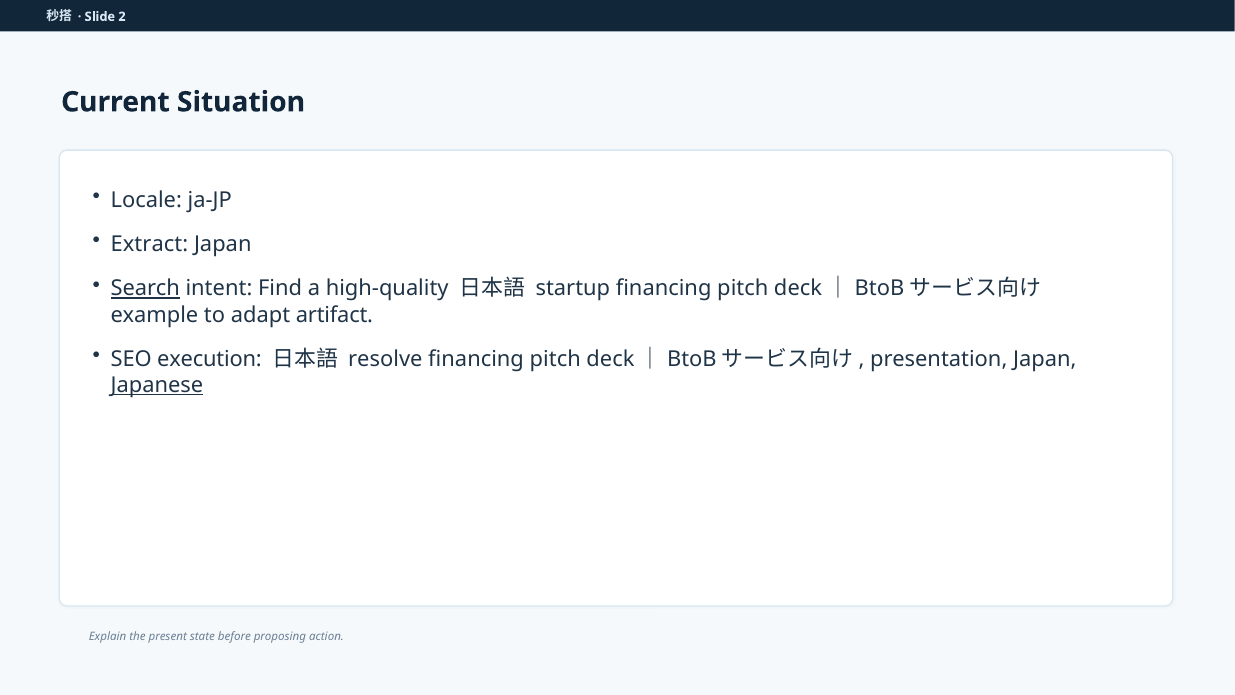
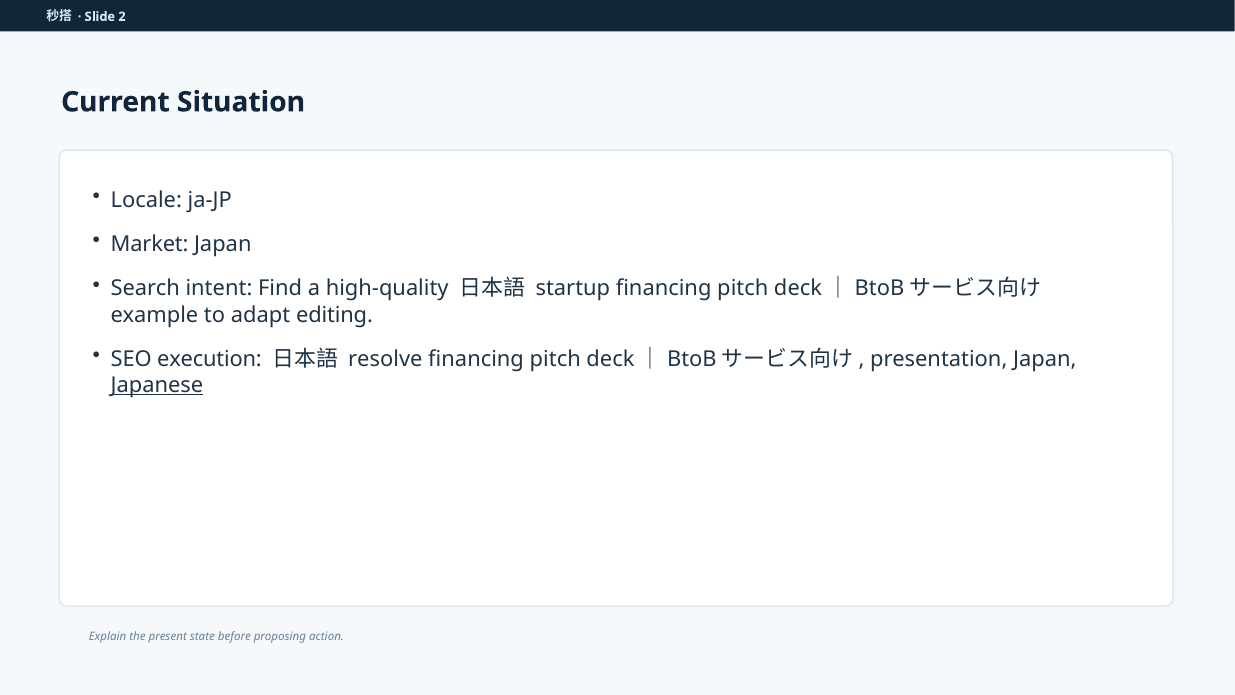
Extract: Extract -> Market
Search underline: present -> none
artifact: artifact -> editing
